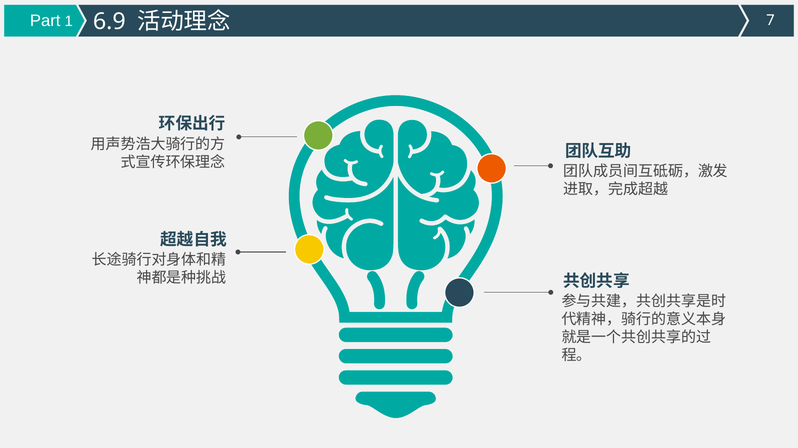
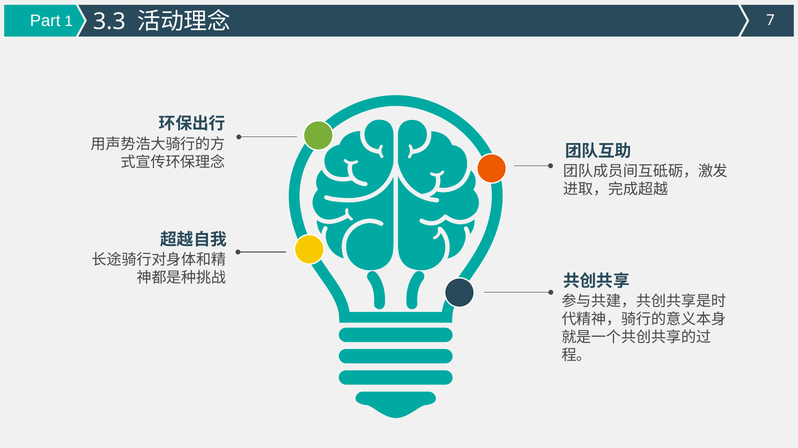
6.9: 6.9 -> 3.3
